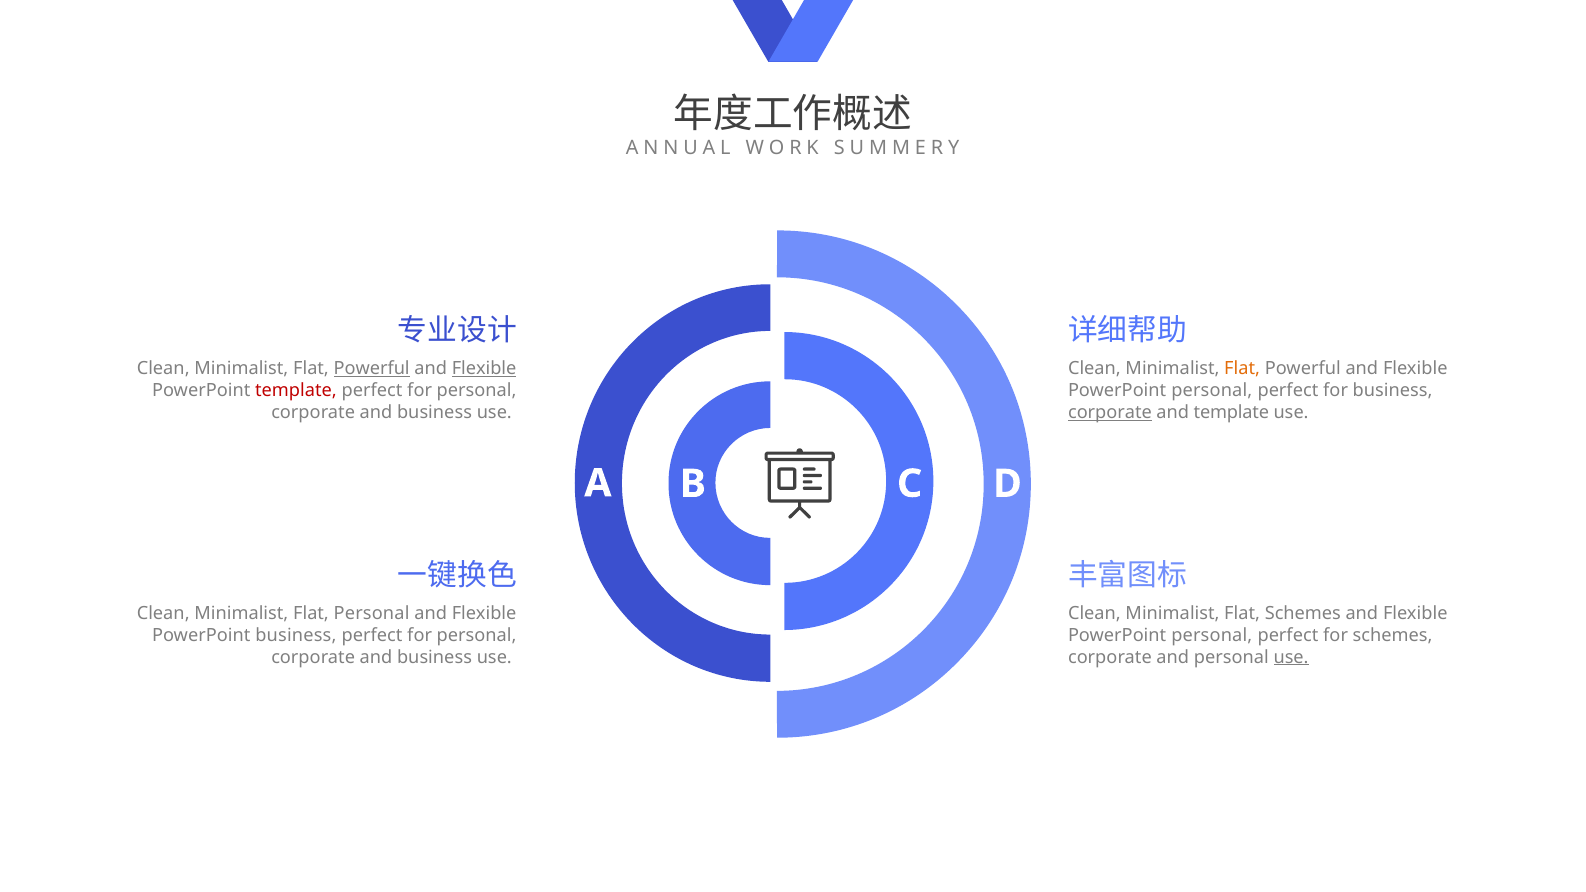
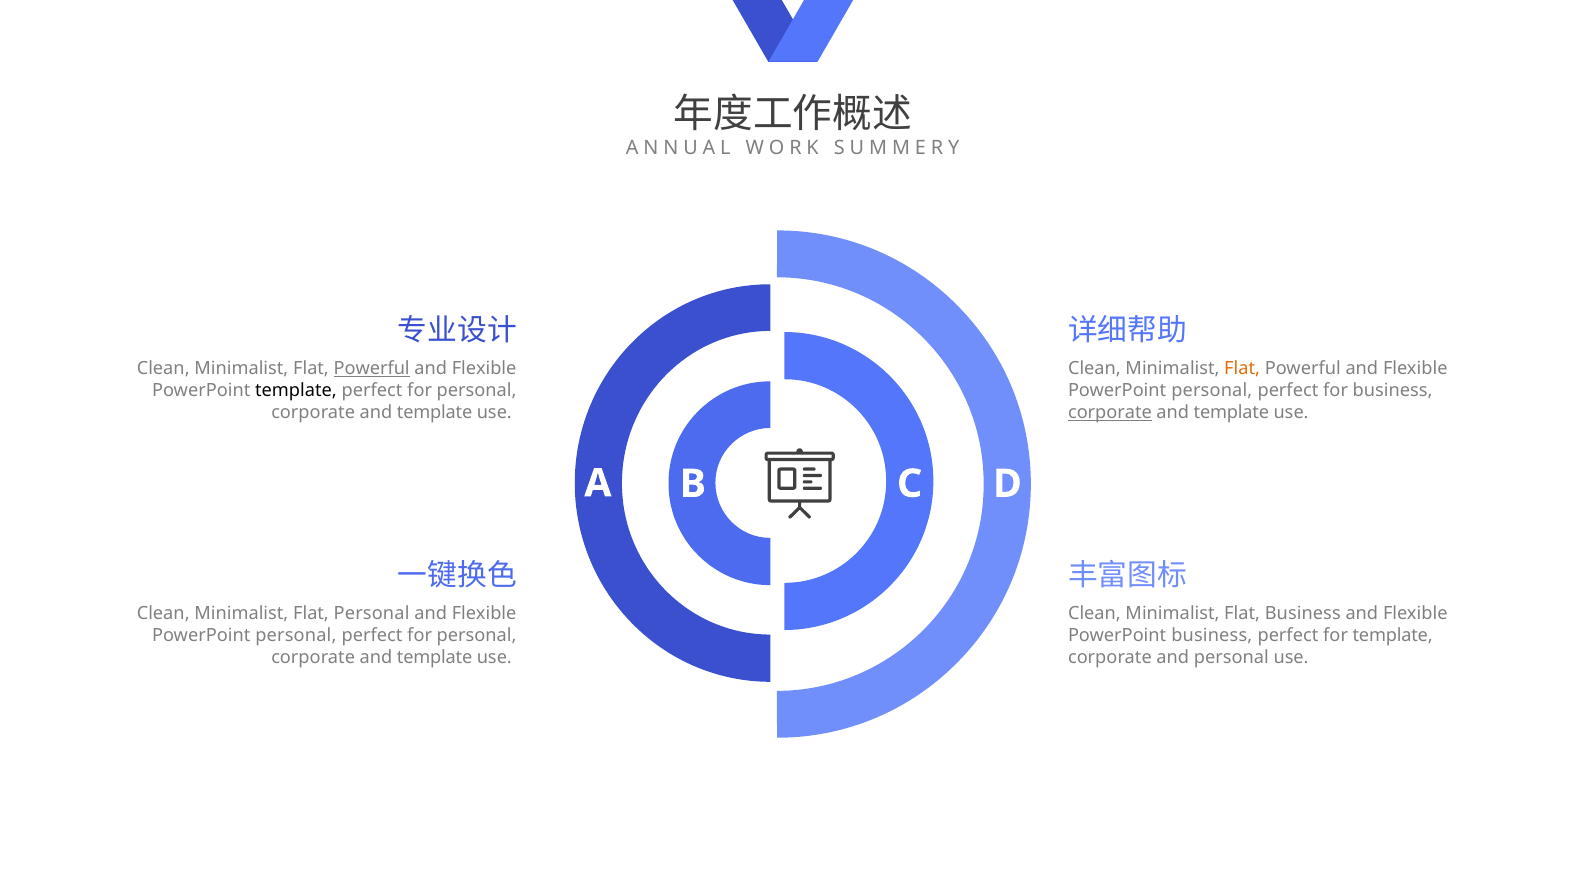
Flexible at (484, 369) underline: present -> none
template at (296, 391) colour: red -> black
business at (434, 412): business -> template
Flat Schemes: Schemes -> Business
business at (296, 635): business -> personal
personal at (1212, 635): personal -> business
for schemes: schemes -> template
business at (434, 657): business -> template
use at (1291, 657) underline: present -> none
